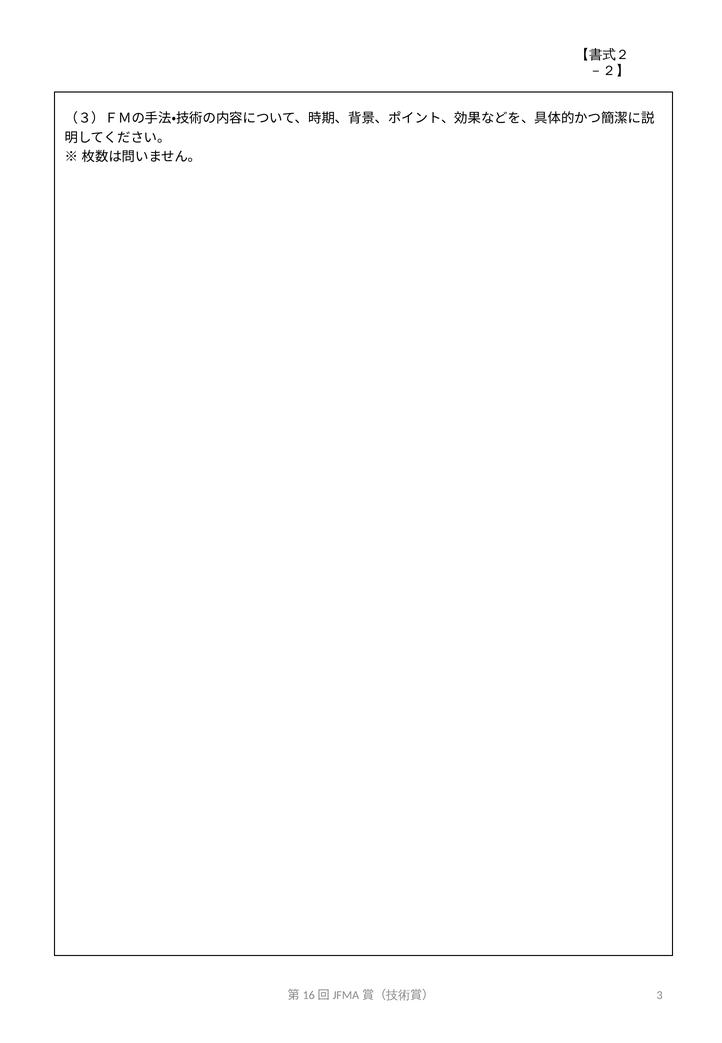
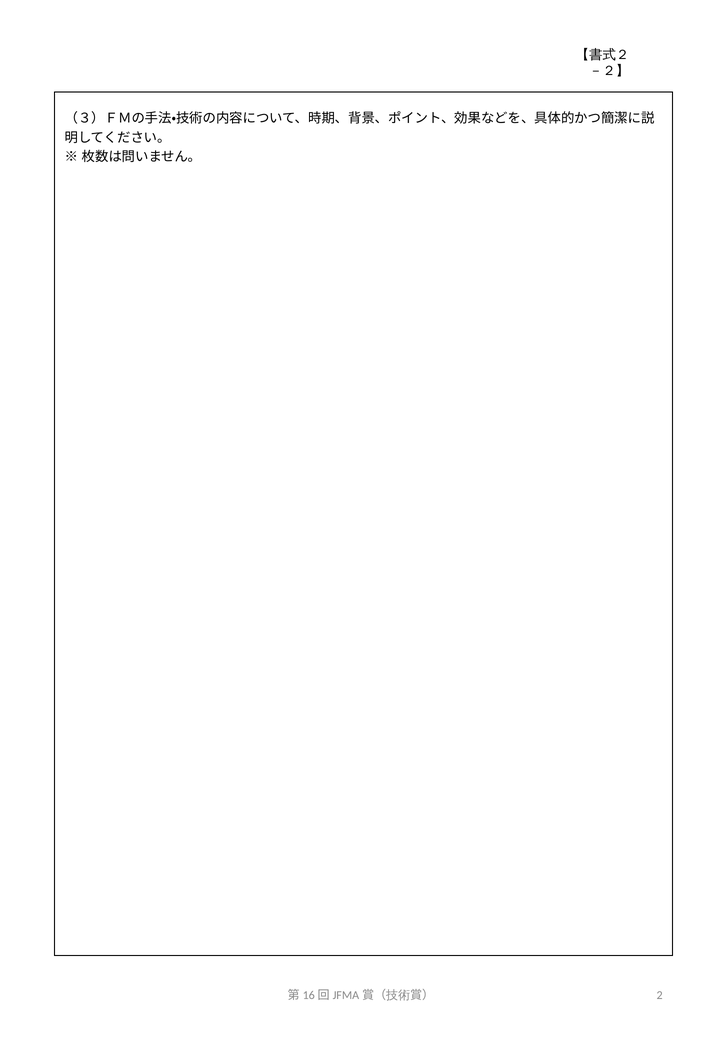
3: 3 -> 2
